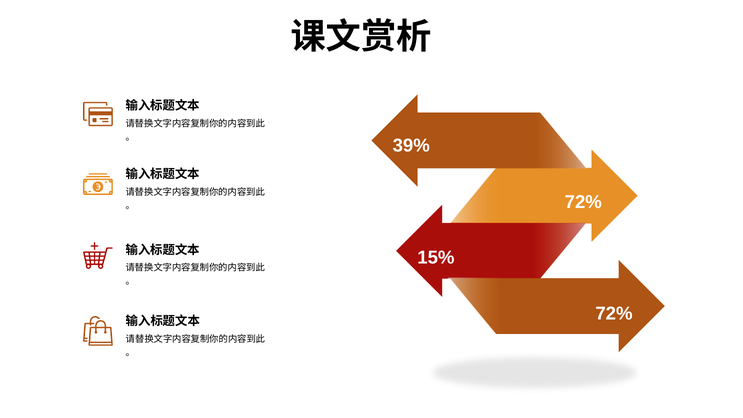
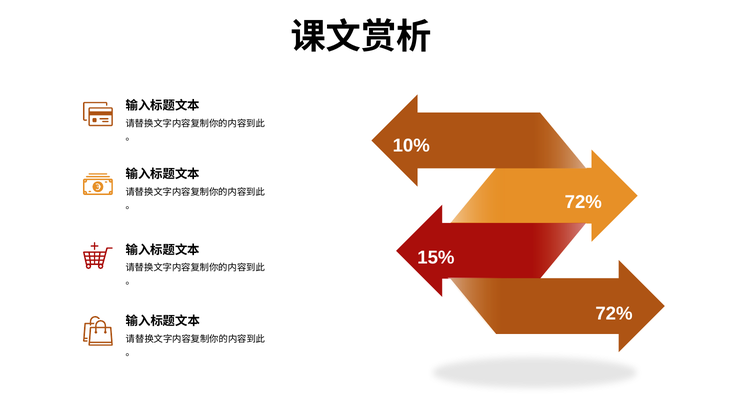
39%: 39% -> 10%
